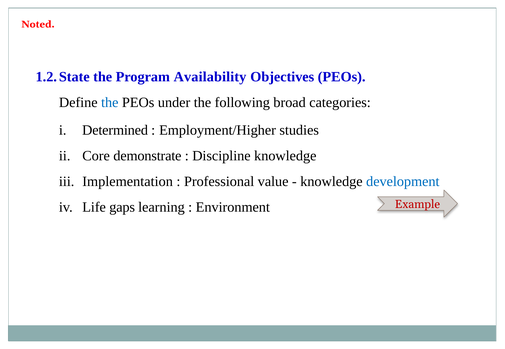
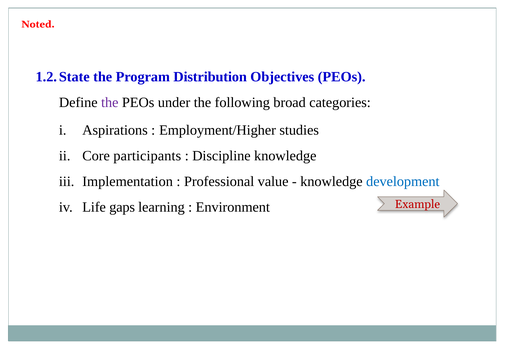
Availability: Availability -> Distribution
the at (110, 103) colour: blue -> purple
Determined: Determined -> Aspirations
demonstrate: demonstrate -> participants
